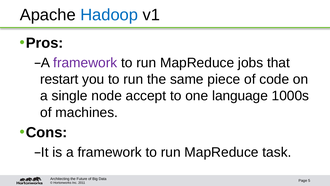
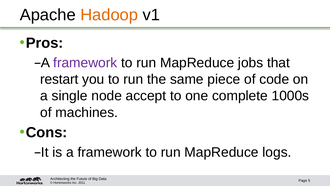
Hadoop colour: blue -> orange
language: language -> complete
task: task -> logs
